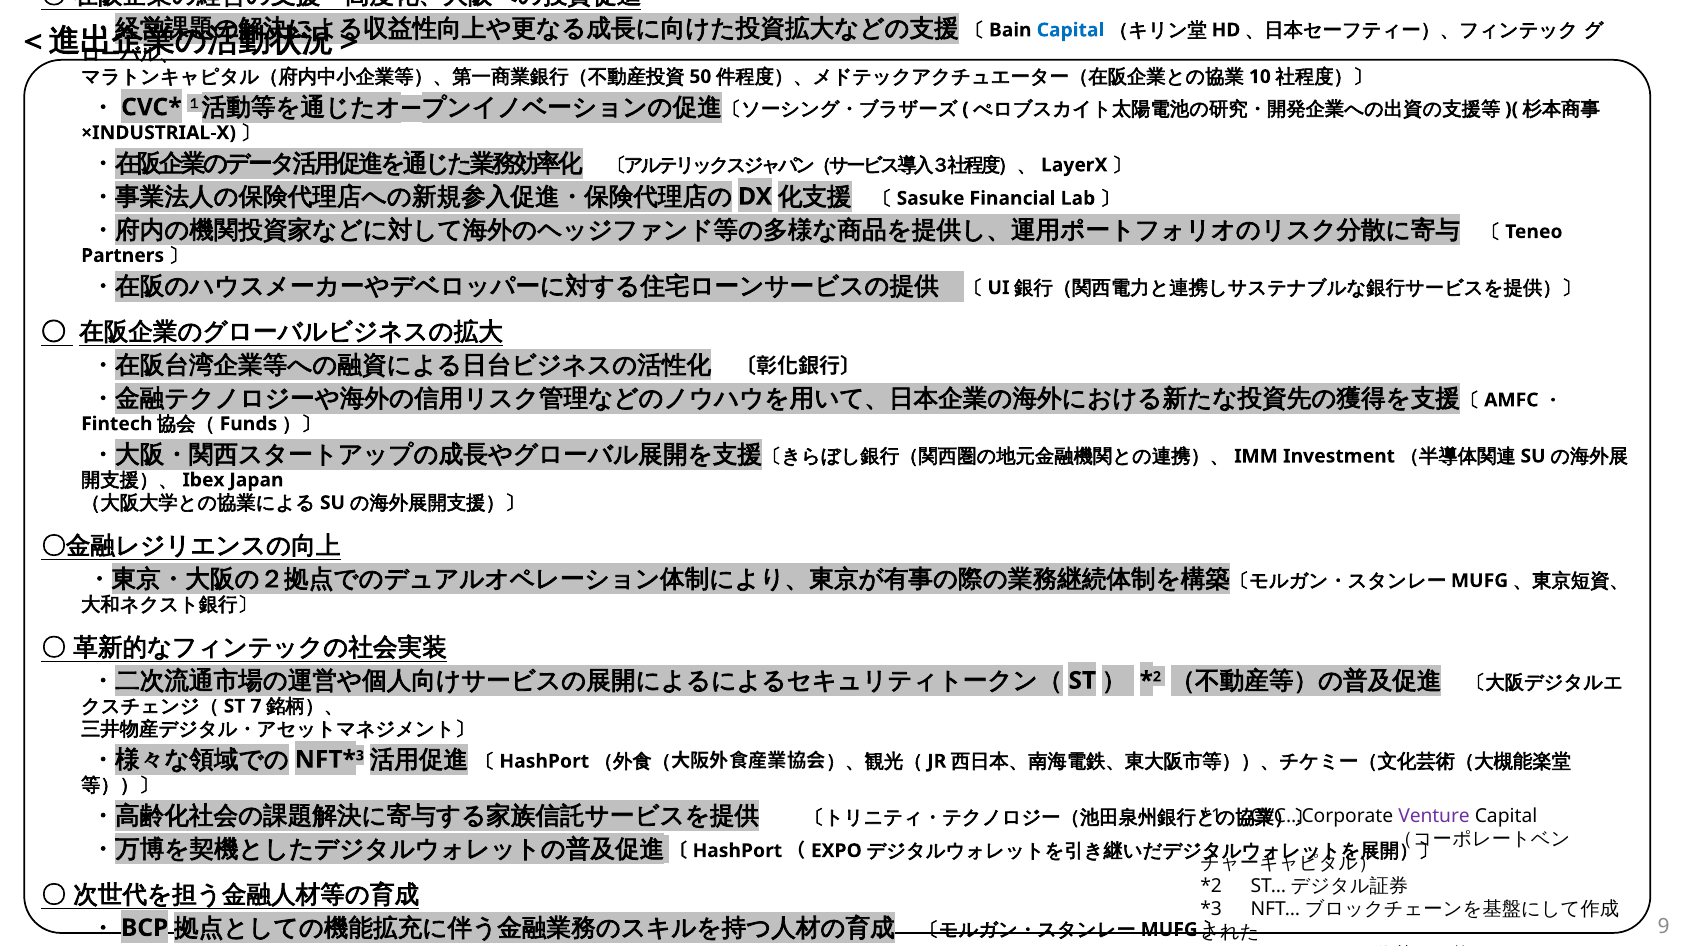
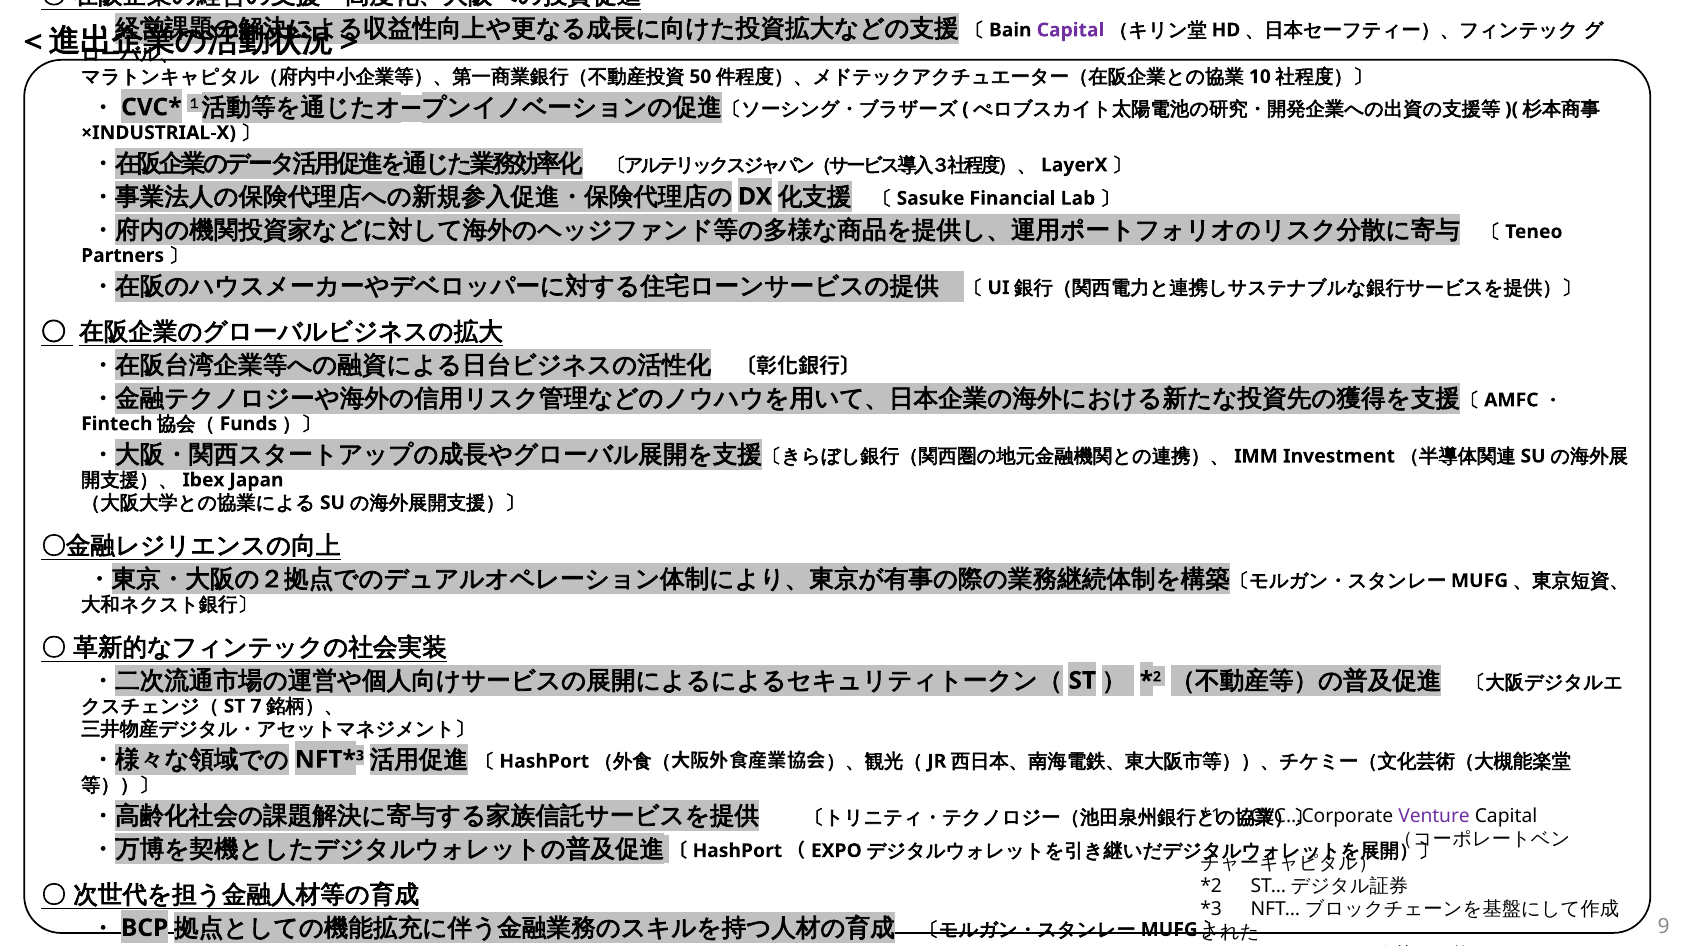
Capital at (1070, 30) colour: blue -> purple
